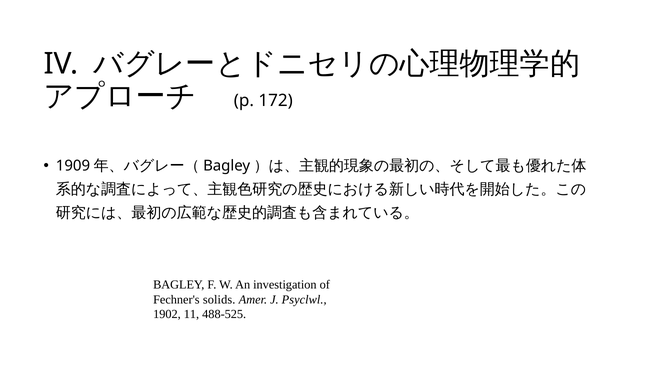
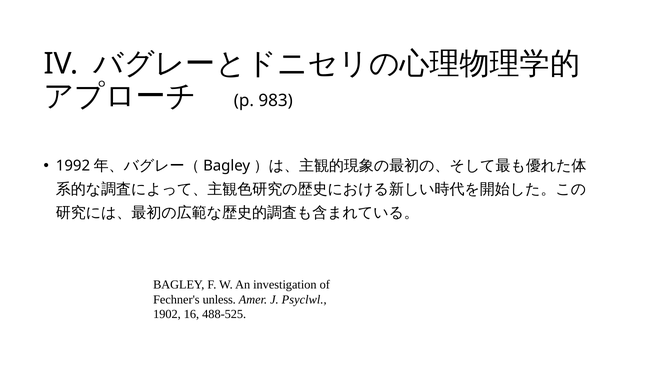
172: 172 -> 983
1909: 1909 -> 1992
solids: solids -> unless
11: 11 -> 16
